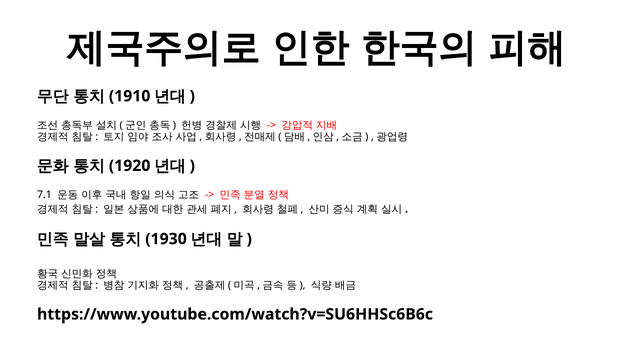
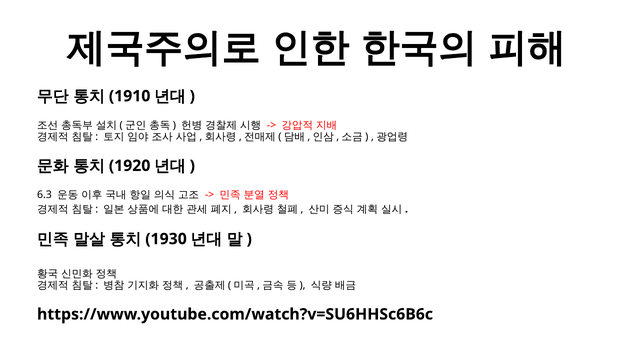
7.1: 7.1 -> 6.3
